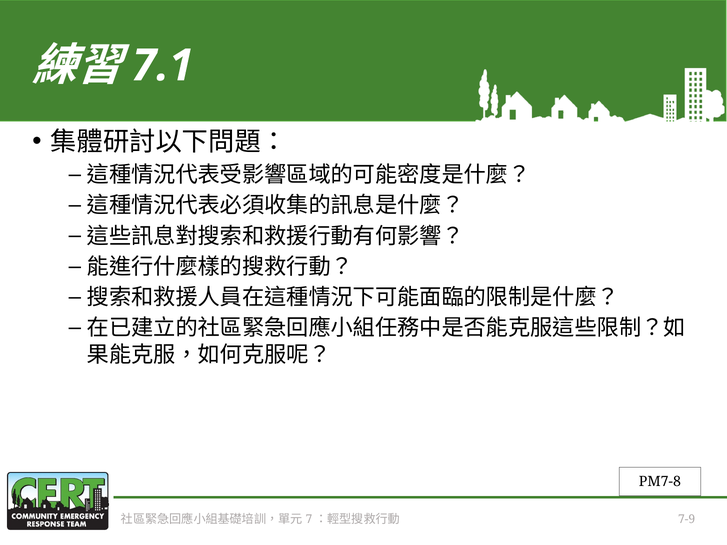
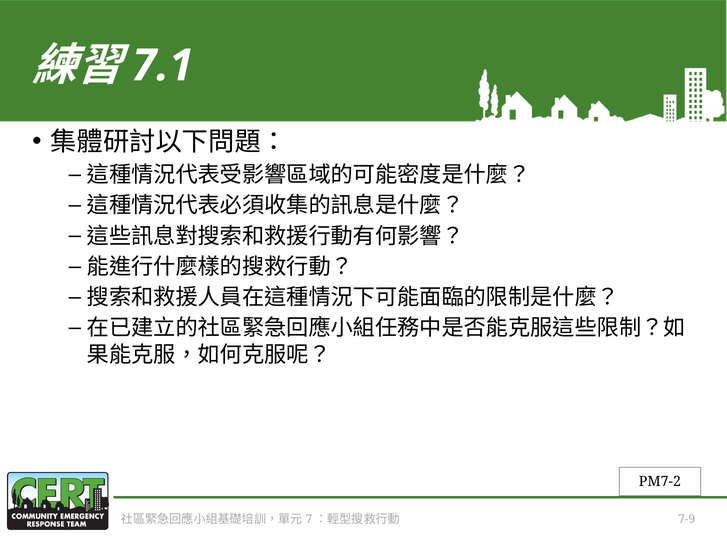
PM7-8: PM7-8 -> PM7-2
